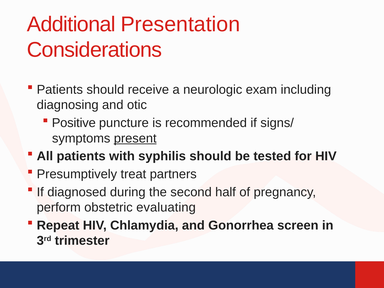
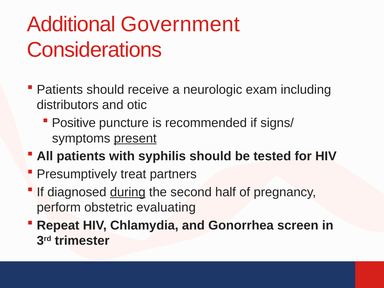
Presentation: Presentation -> Government
diagnosing: diagnosing -> distributors
during underline: none -> present
